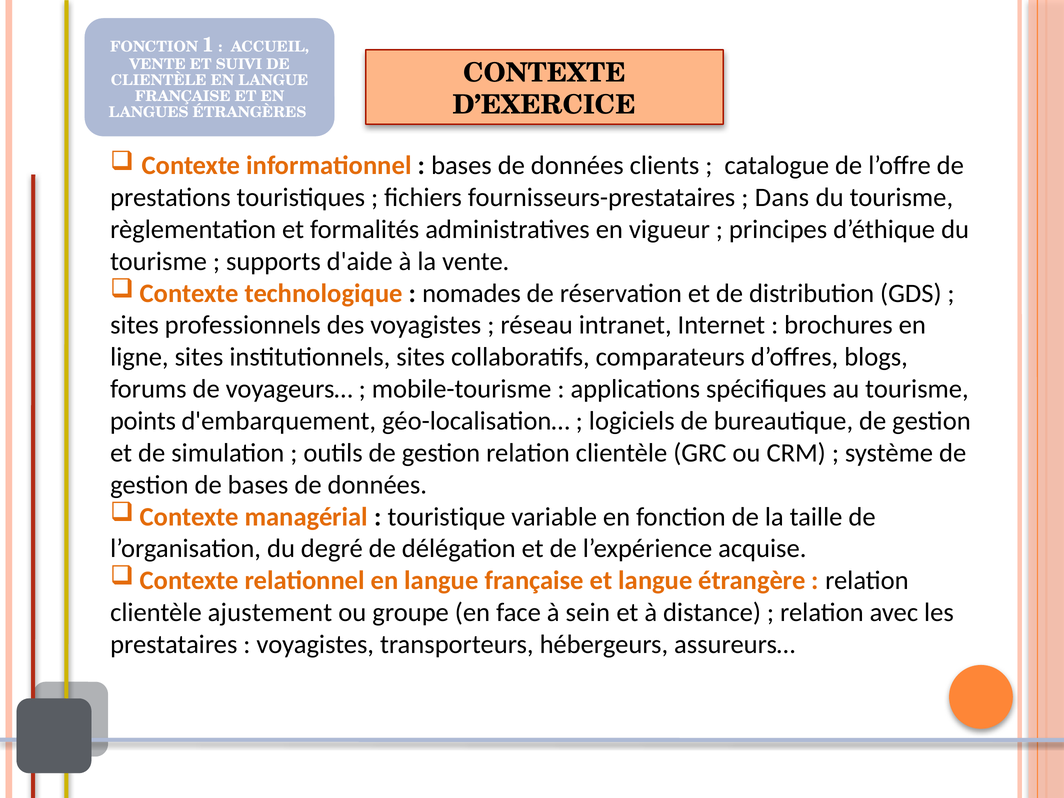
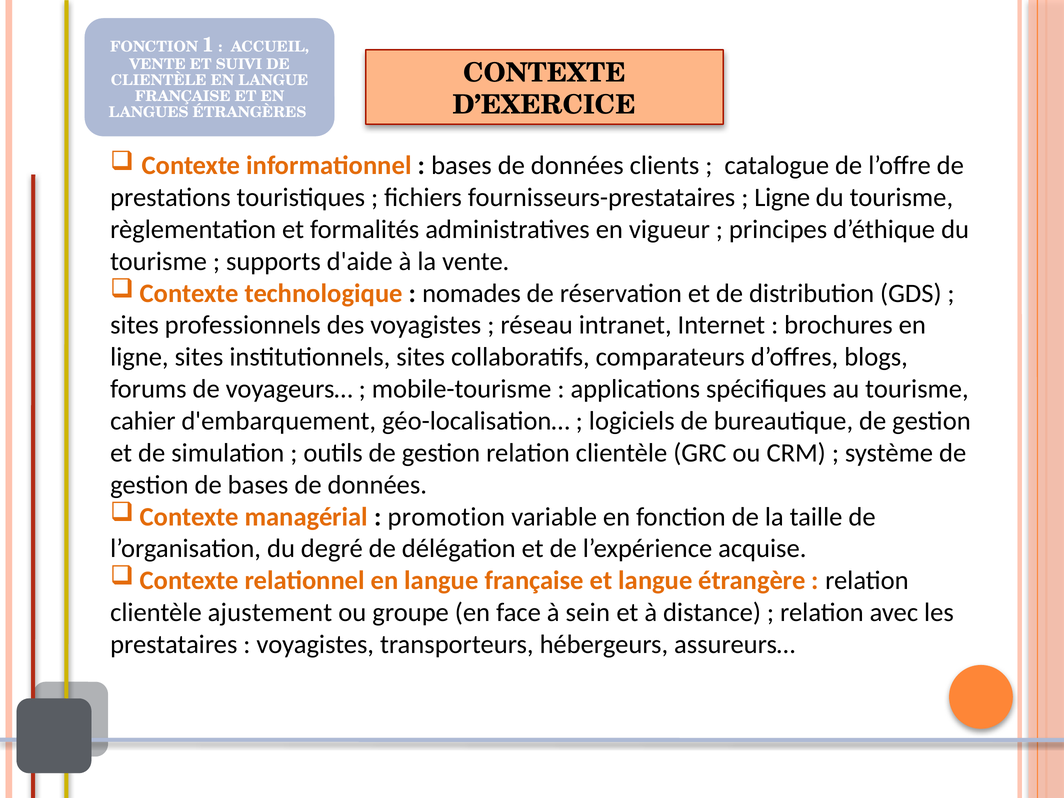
Dans at (782, 198): Dans -> Ligne
points: points -> cahier
touristique: touristique -> promotion
